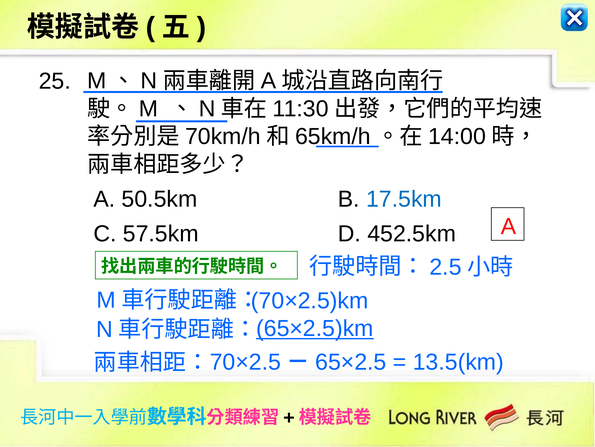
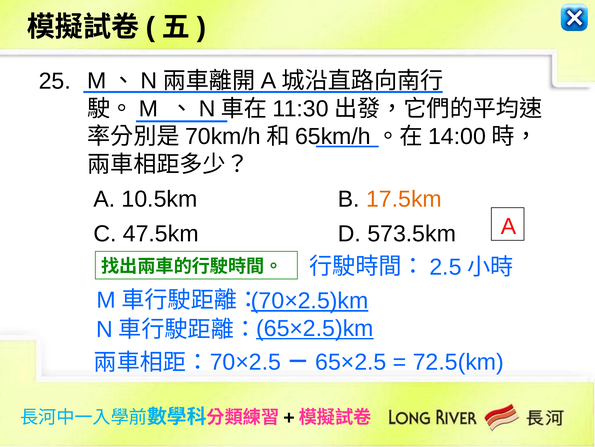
50.5km: 50.5km -> 10.5km
17.5km colour: blue -> orange
57.5km: 57.5km -> 47.5km
452.5km: 452.5km -> 573.5km
70×2.5)km underline: none -> present
13.5(km: 13.5(km -> 72.5(km
